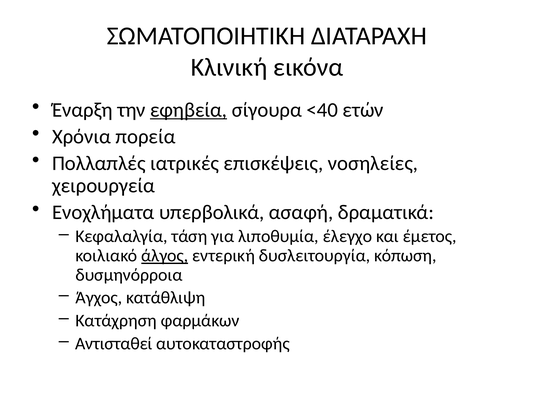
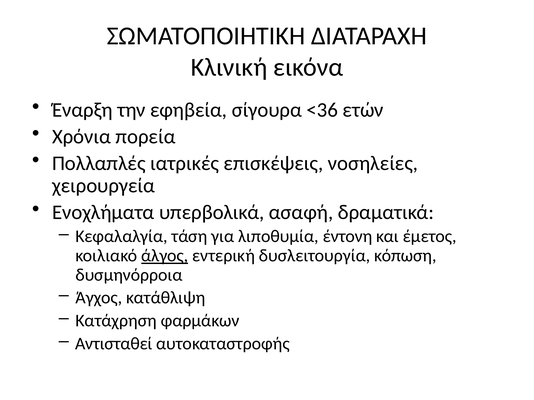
εφηβεία underline: present -> none
<40: <40 -> <36
έλεγχο: έλεγχο -> έντονη
